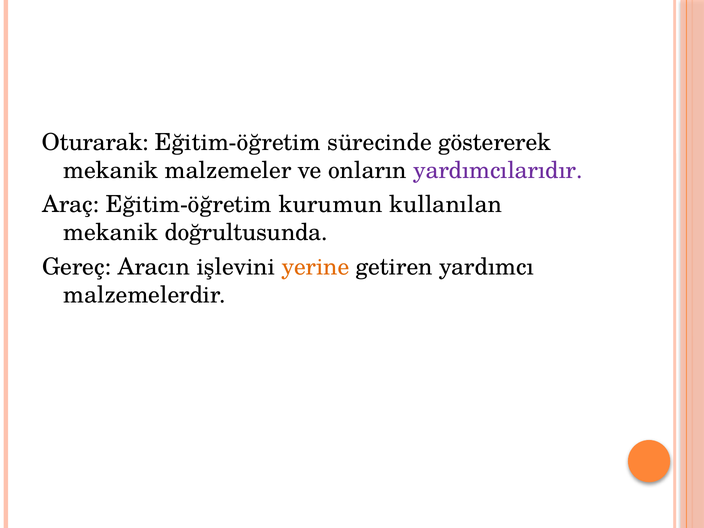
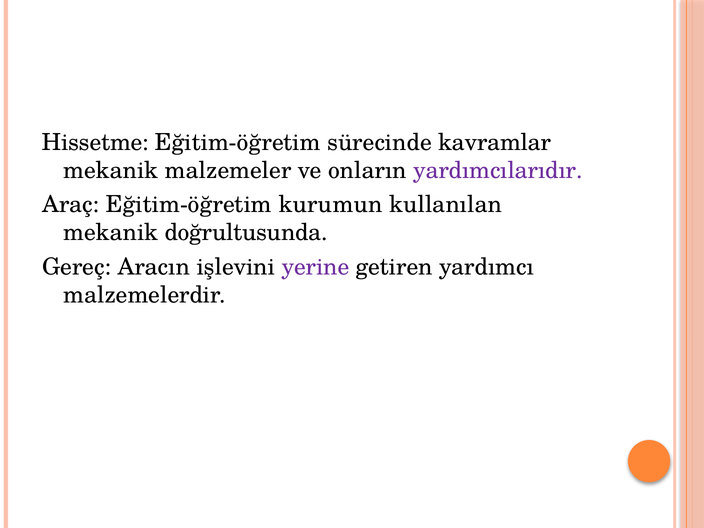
Oturarak: Oturarak -> Hissetme
göstererek: göstererek -> kavramlar
yerine colour: orange -> purple
